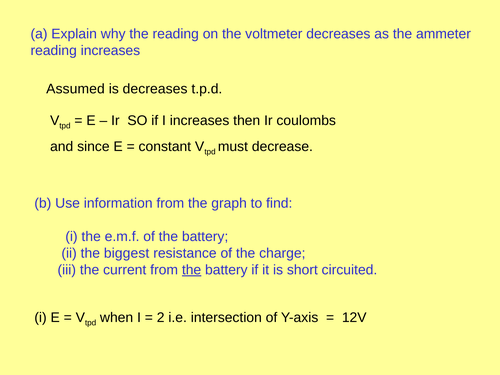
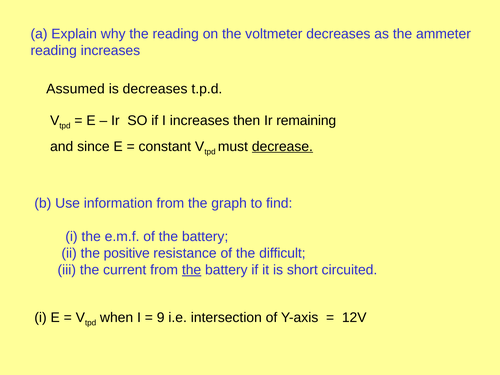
coulombs: coulombs -> remaining
decrease underline: none -> present
biggest: biggest -> positive
charge: charge -> difficult
2: 2 -> 9
